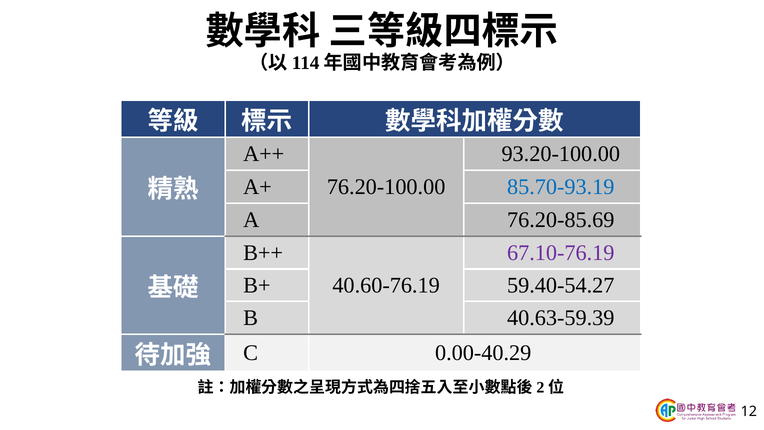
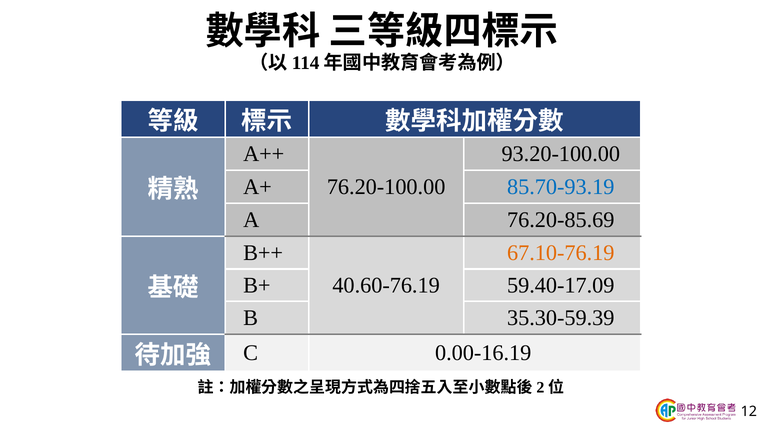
67.10-76.19 colour: purple -> orange
59.40-54.27: 59.40-54.27 -> 59.40-17.09
40.63-59.39: 40.63-59.39 -> 35.30-59.39
0.00-40.29: 0.00-40.29 -> 0.00-16.19
